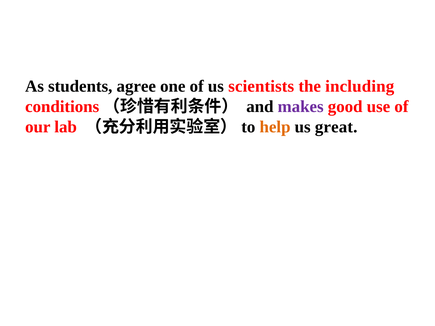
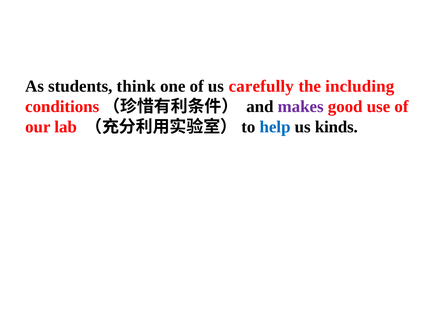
agree: agree -> think
scientists: scientists -> carefully
help colour: orange -> blue
great: great -> kinds
